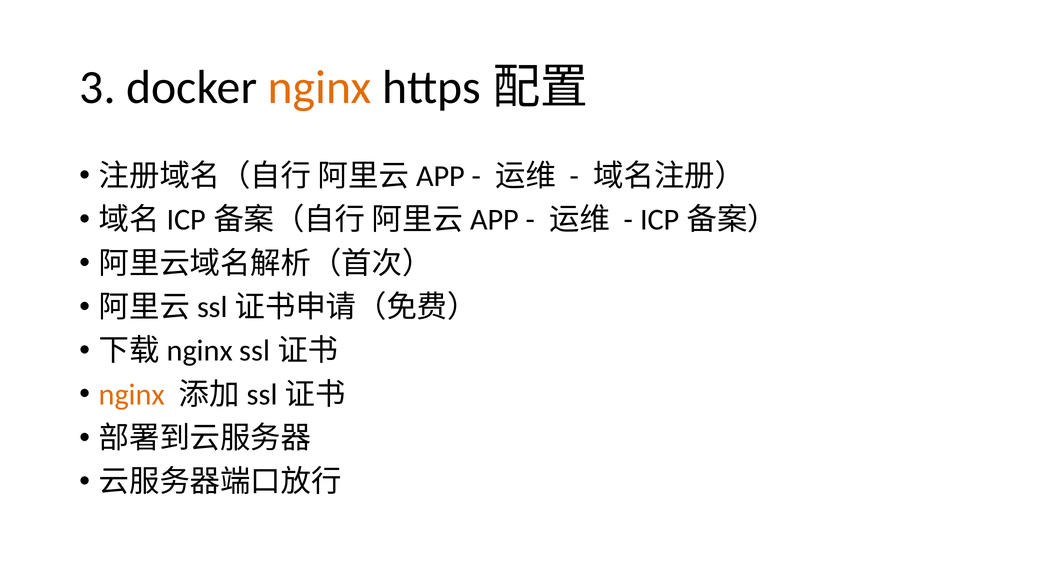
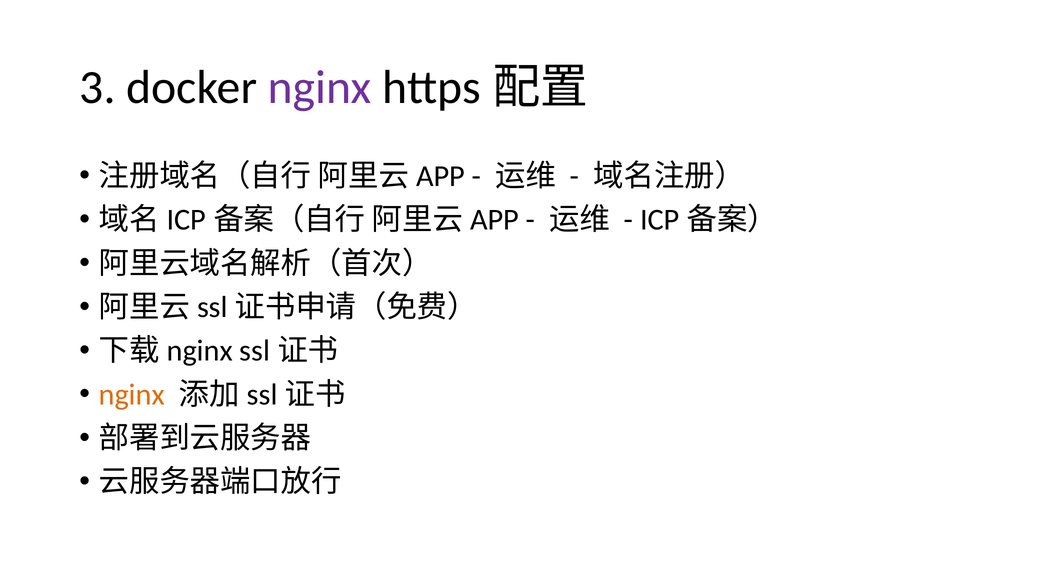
nginx at (320, 87) colour: orange -> purple
